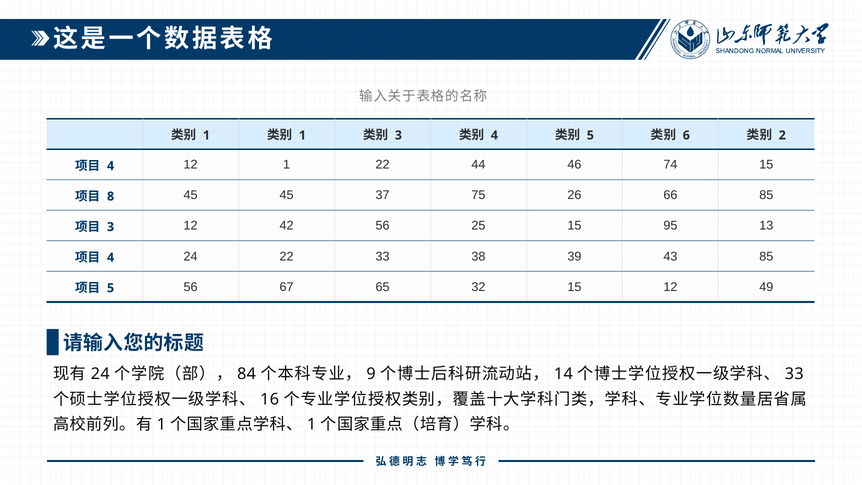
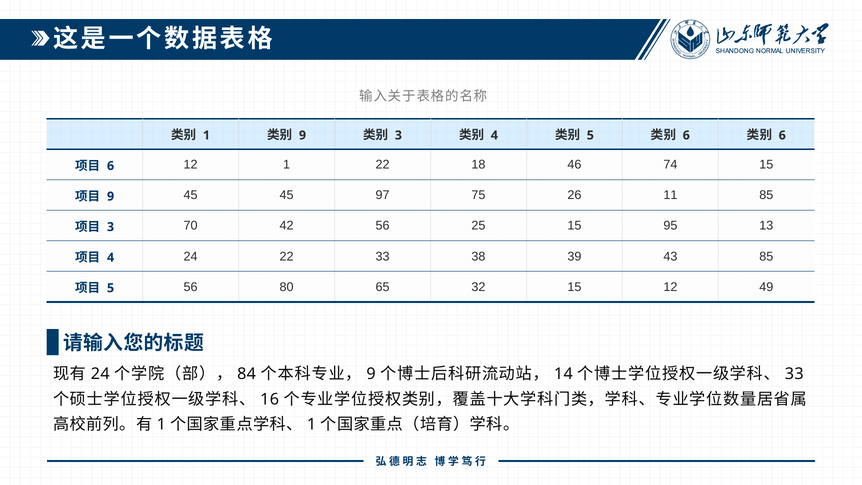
1 at (302, 135): 1 -> 9
2 at (782, 135): 2 -> 6
4 at (111, 166): 4 -> 6
44: 44 -> 18
8 at (111, 196): 8 -> 9
37: 37 -> 97
66: 66 -> 11
3 12: 12 -> 70
67: 67 -> 80
